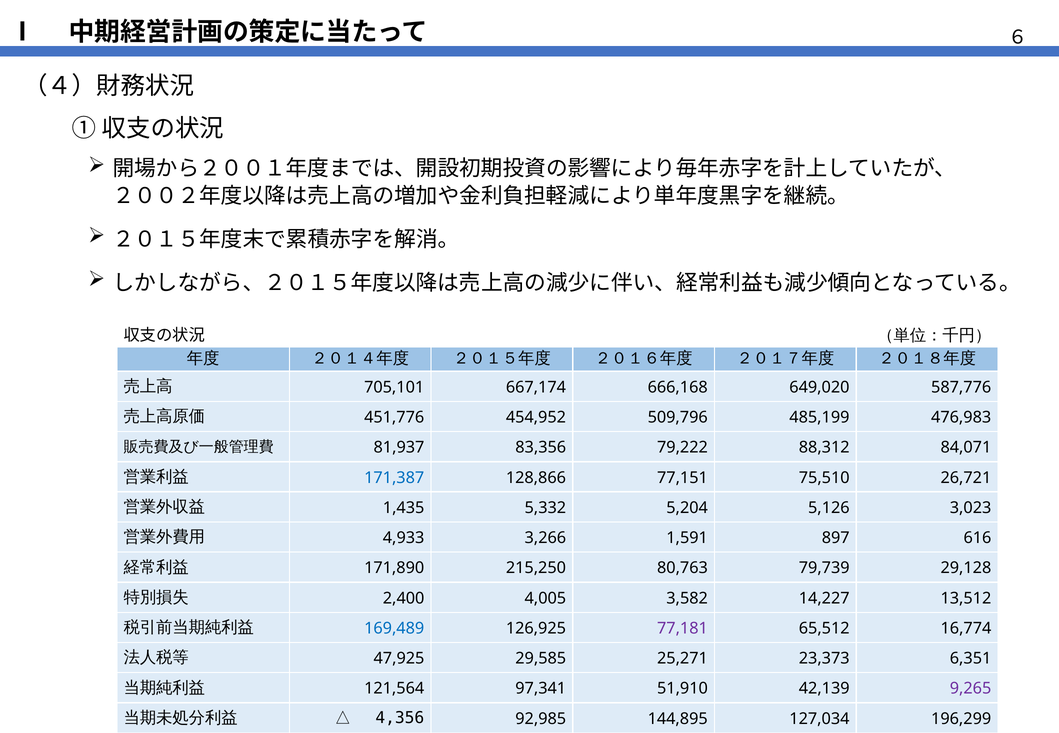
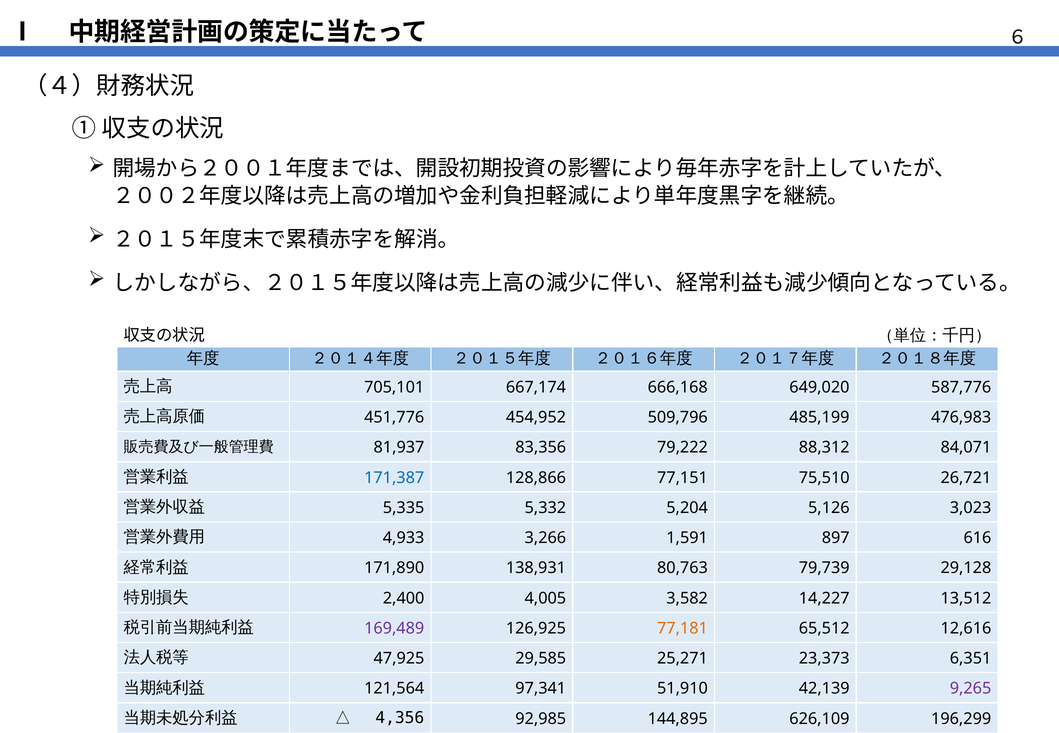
1,435: 1,435 -> 5,335
215,250: 215,250 -> 138,931
169,489 colour: blue -> purple
77,181 colour: purple -> orange
16,774: 16,774 -> 12,616
127,034: 127,034 -> 626,109
